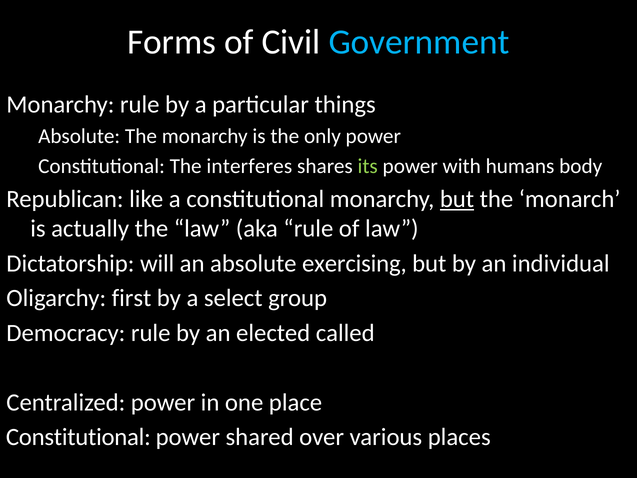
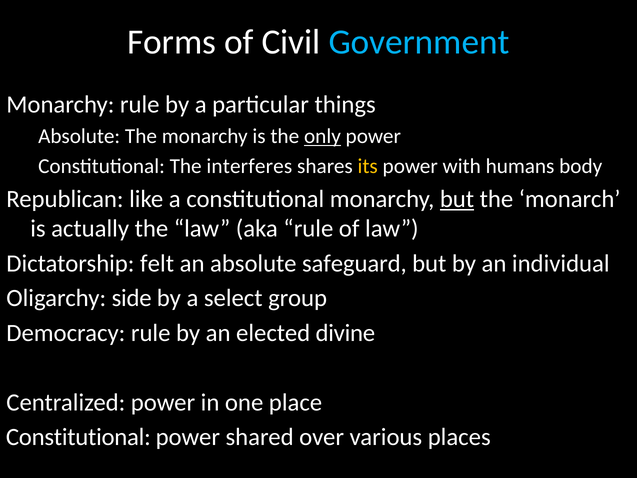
only underline: none -> present
its colour: light green -> yellow
will: will -> felt
exercising: exercising -> safeguard
first: first -> side
called: called -> divine
